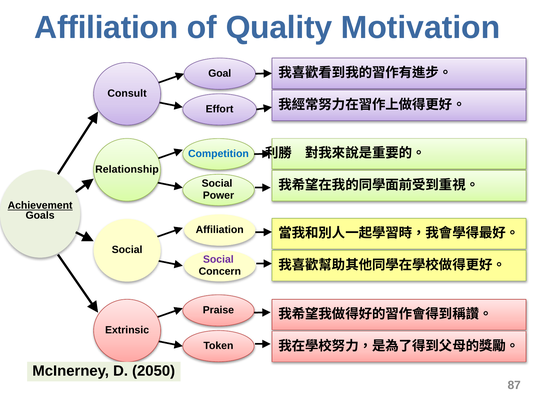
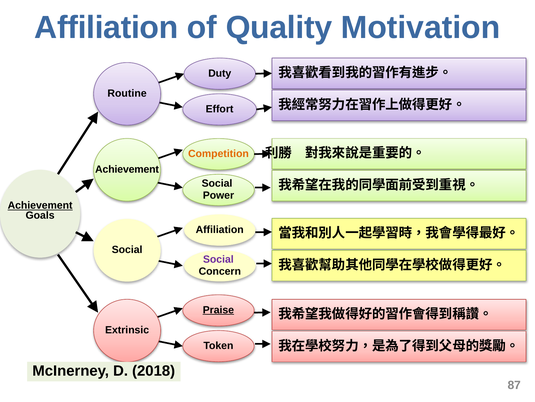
Goal: Goal -> Duty
Consult: Consult -> Routine
Competition colour: blue -> orange
Relationship at (127, 169): Relationship -> Achievement
Praise underline: none -> present
2050: 2050 -> 2018
